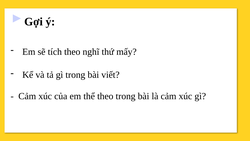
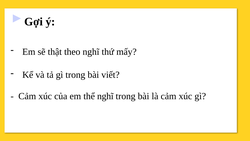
tích: tích -> thật
thể theo: theo -> nghĩ
